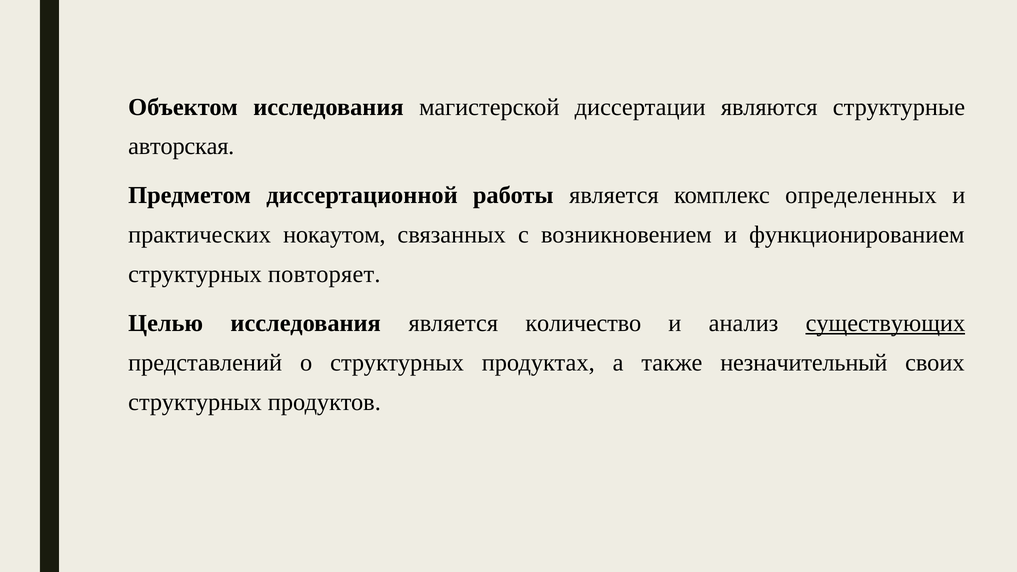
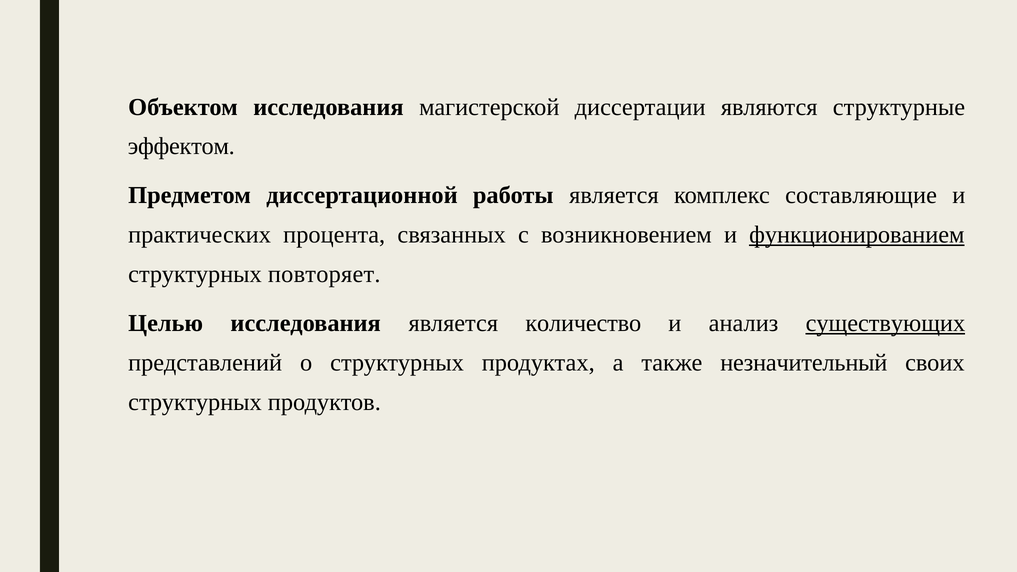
авторская: авторская -> эффектом
определенных: определенных -> составляющие
нокаутом: нокаутом -> процента
функционированием underline: none -> present
